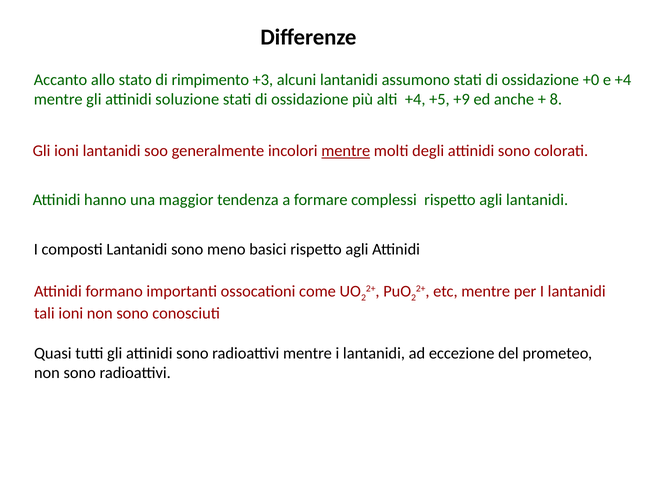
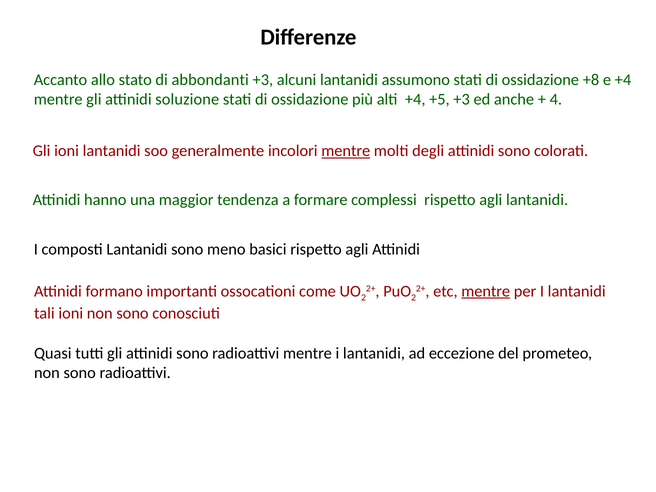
rimpimento: rimpimento -> abbondanti
+0: +0 -> +8
+5 +9: +9 -> +3
8: 8 -> 4
mentre at (486, 291) underline: none -> present
